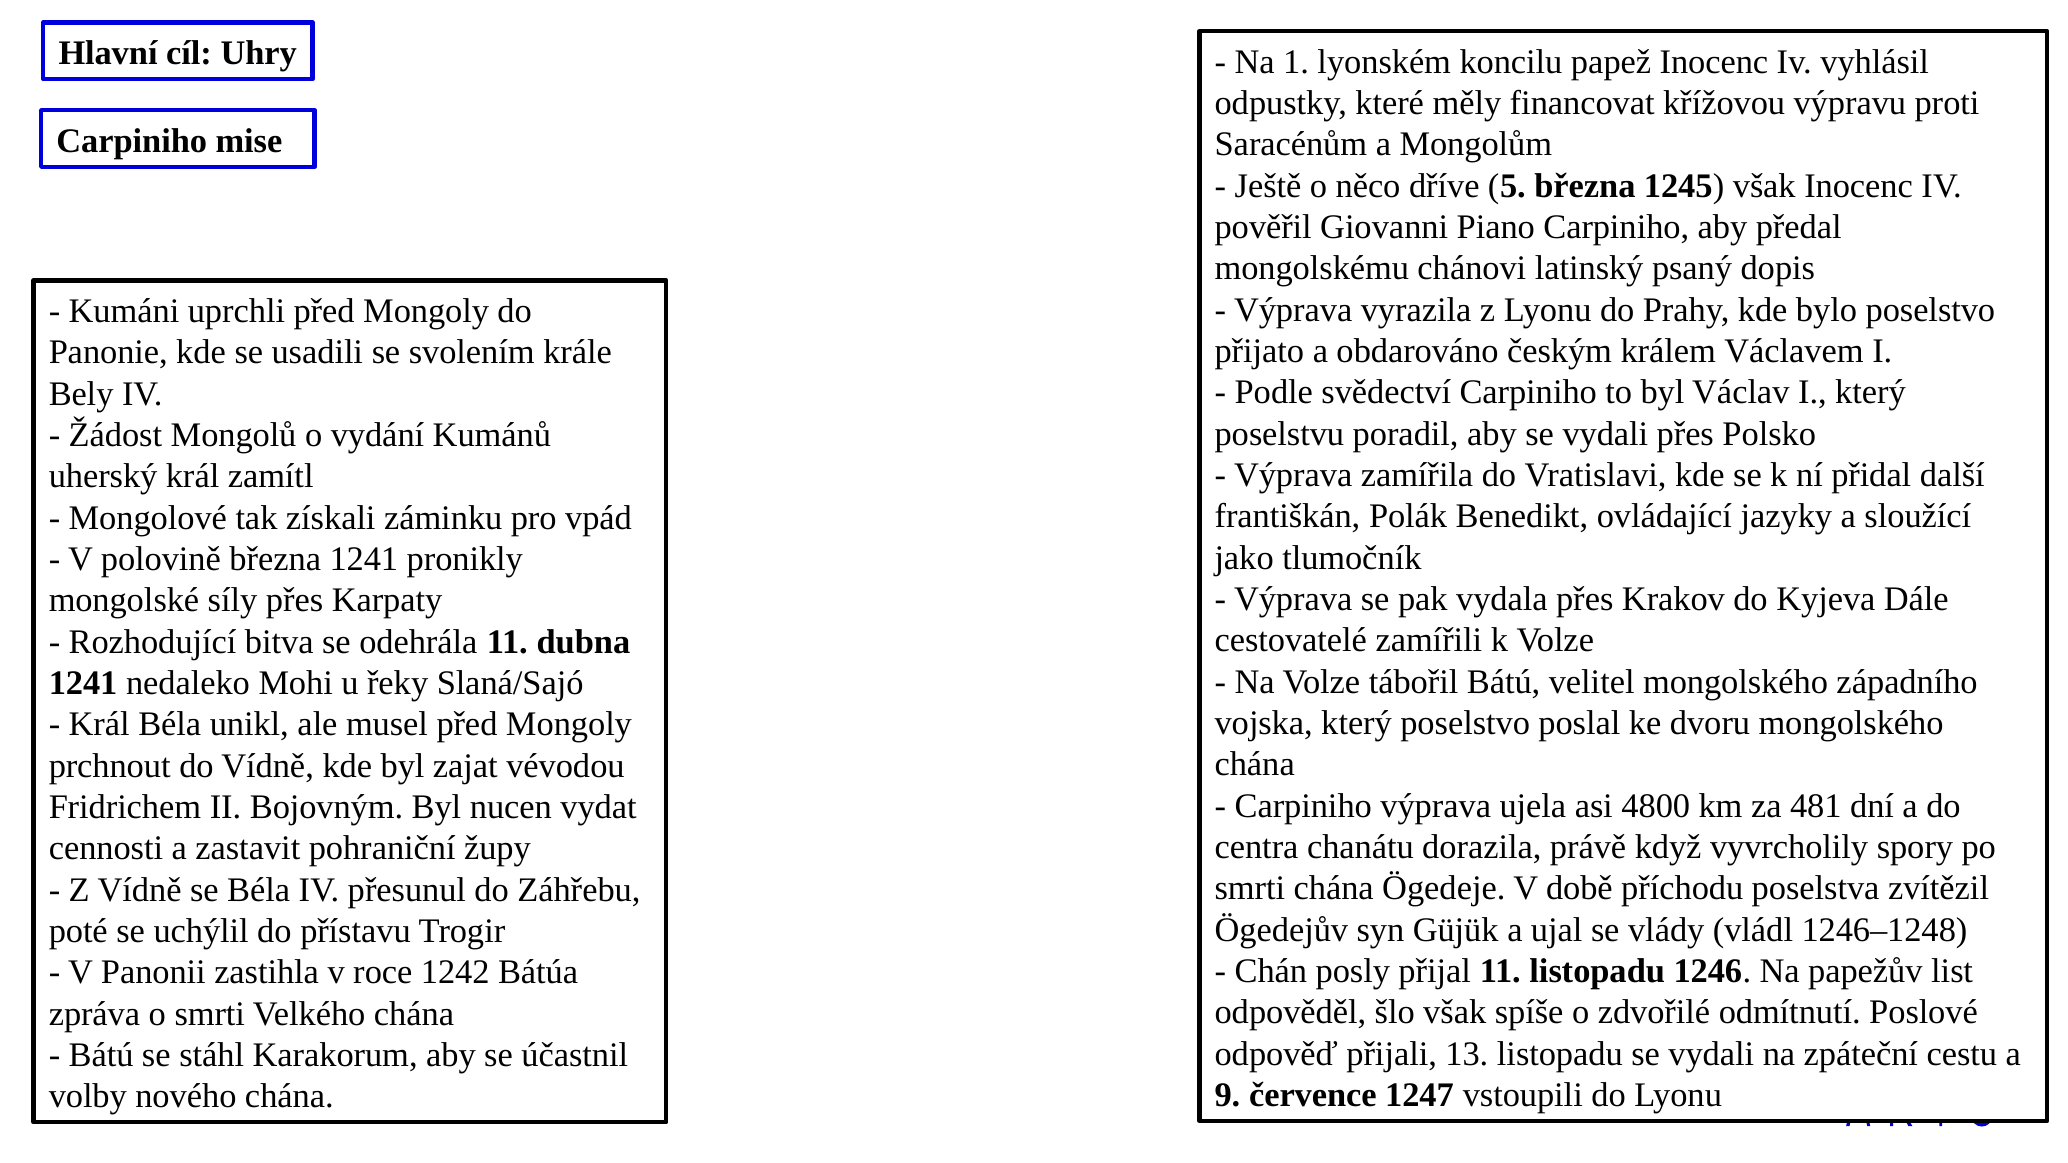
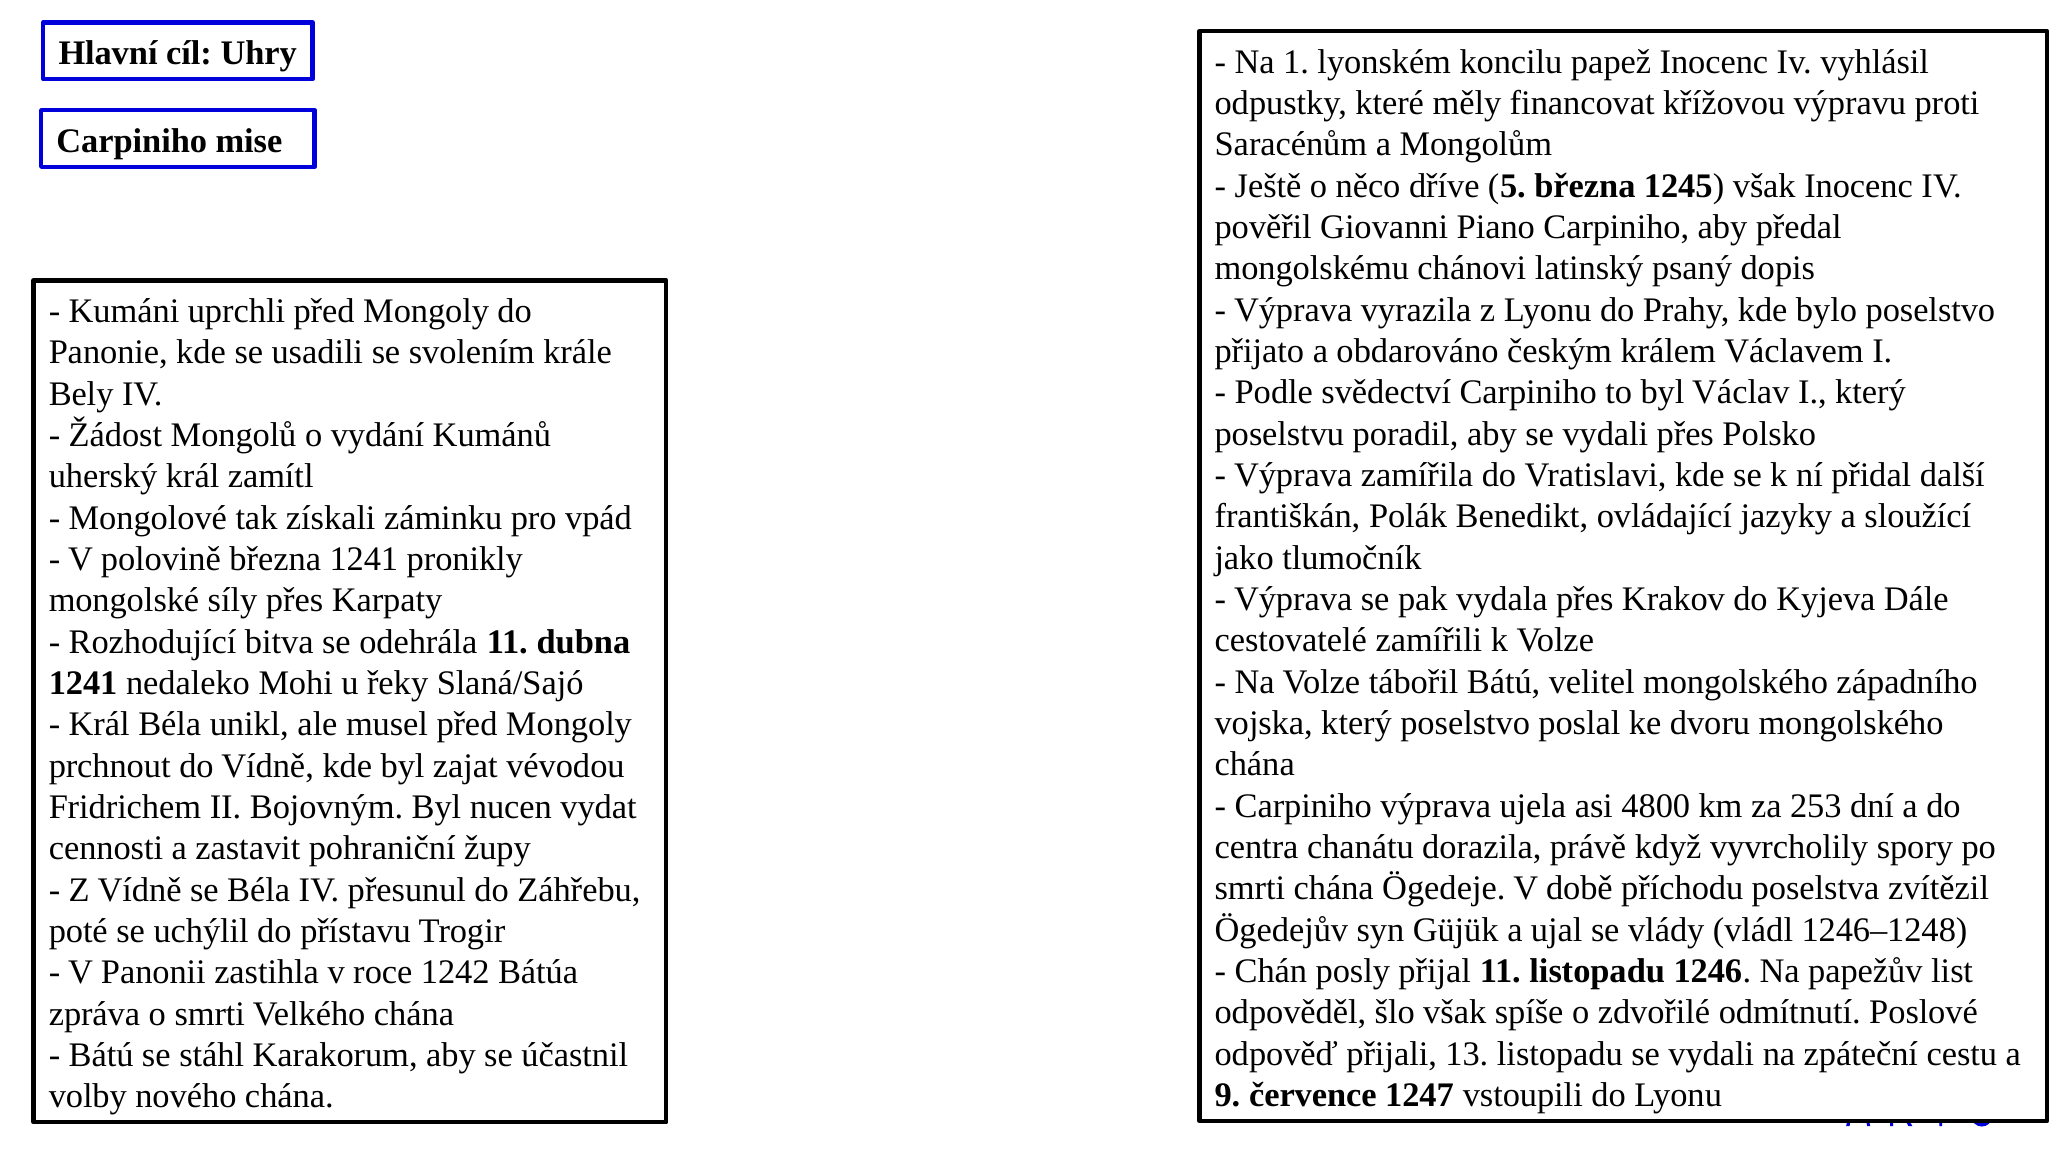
481: 481 -> 253
